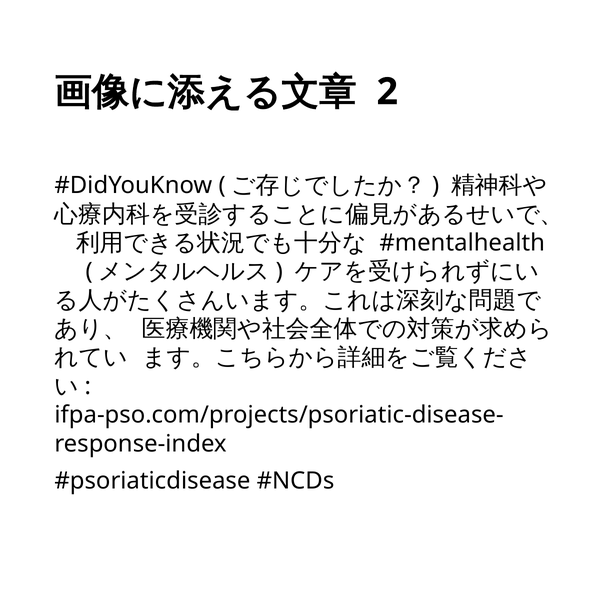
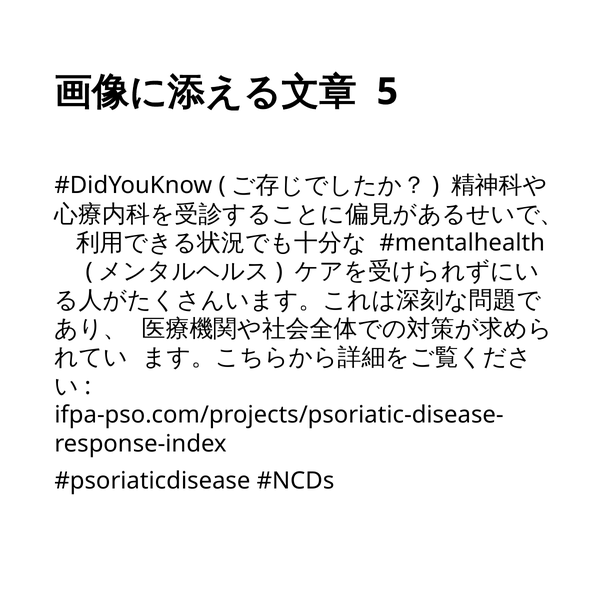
2: 2 -> 5
